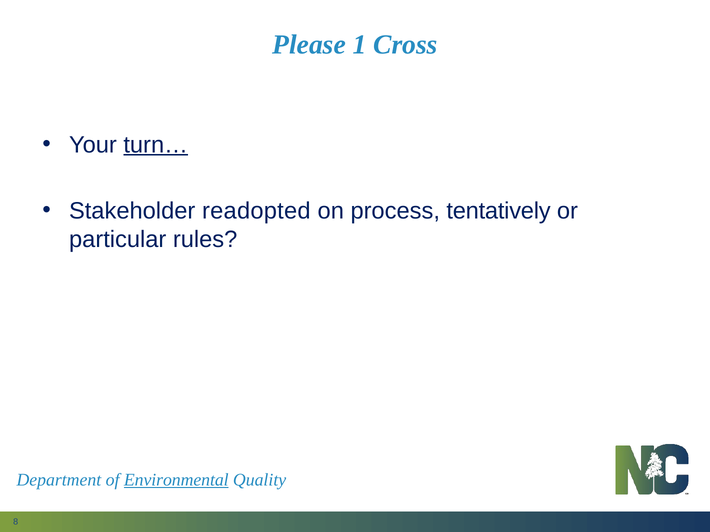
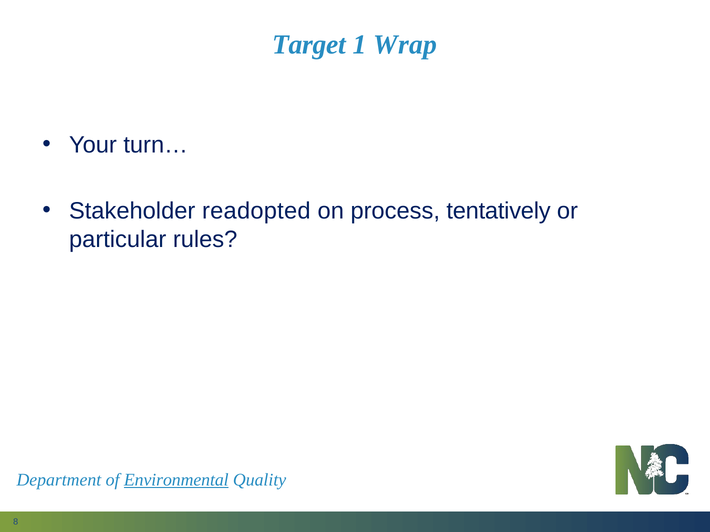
Please: Please -> Target
Cross: Cross -> Wrap
turn… underline: present -> none
